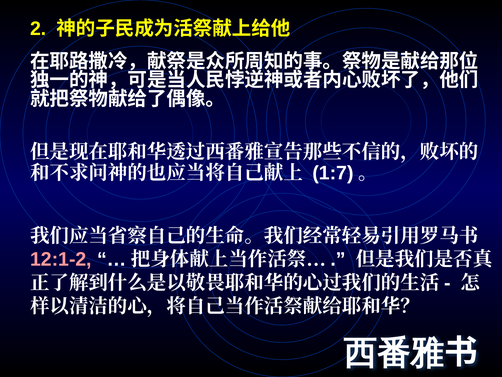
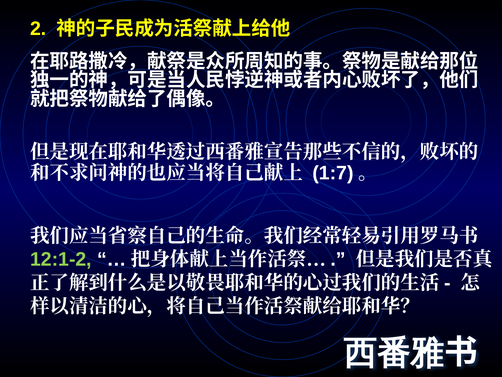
12:1-2 colour: pink -> light green
